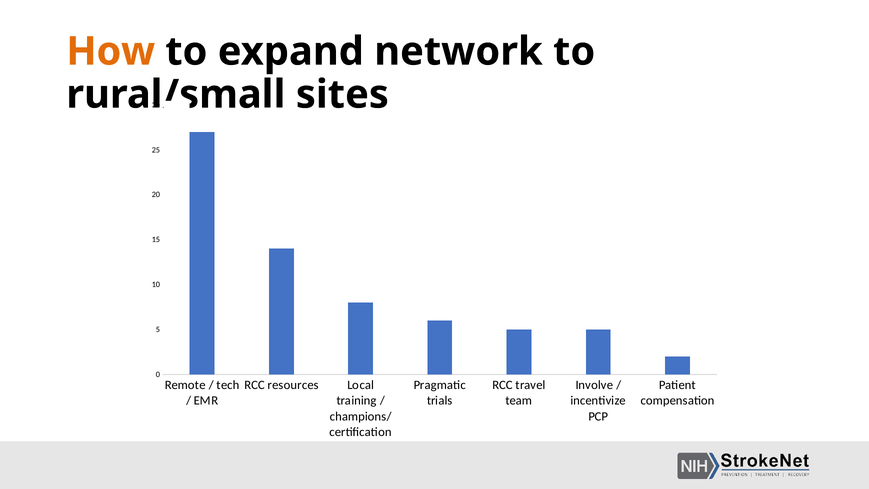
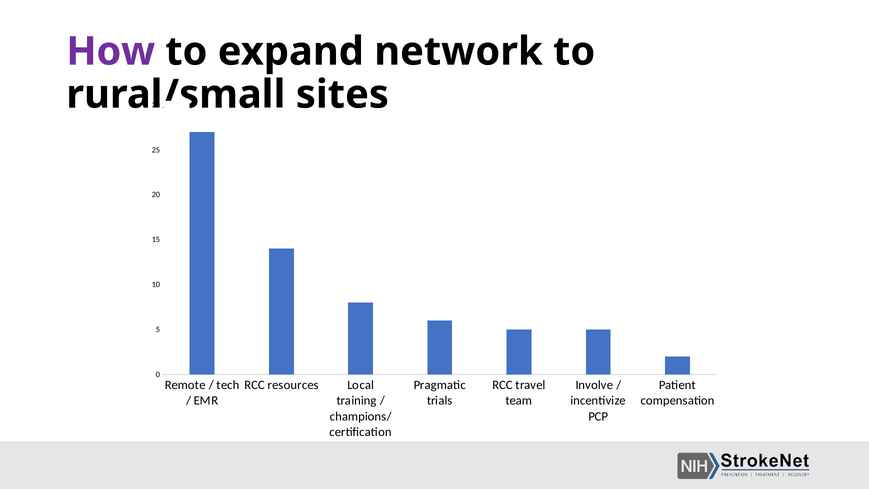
How colour: orange -> purple
